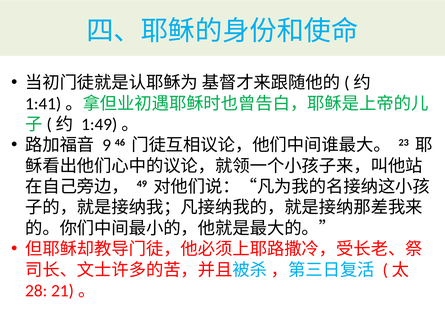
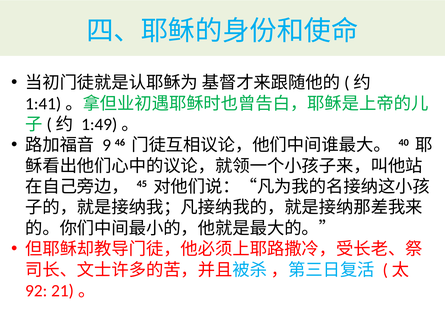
23: 23 -> 40
49: 49 -> 45
28: 28 -> 92
